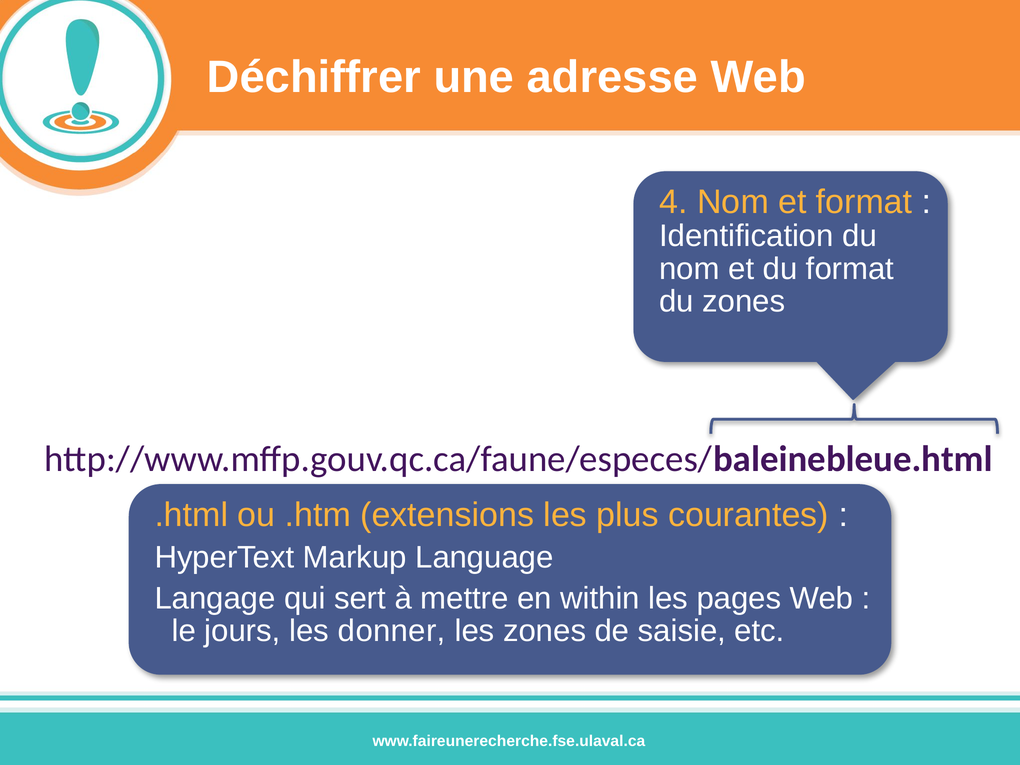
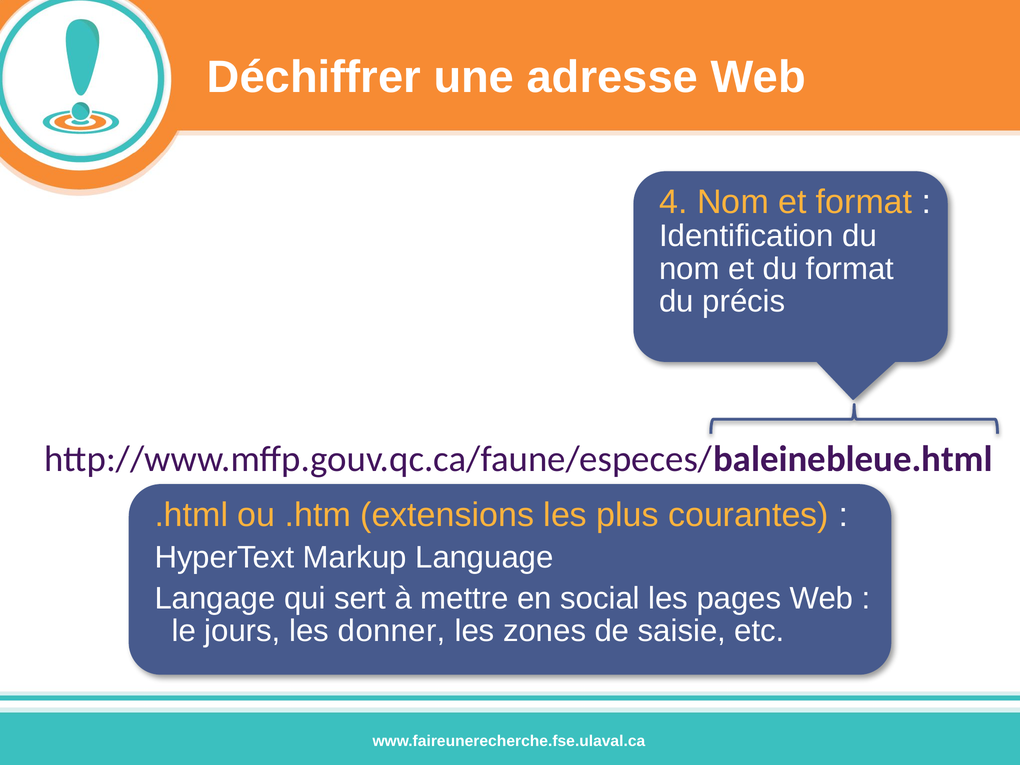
du zones: zones -> précis
within: within -> social
